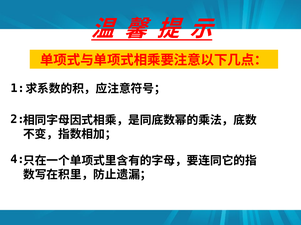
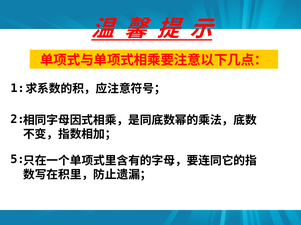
4: 4 -> 5
